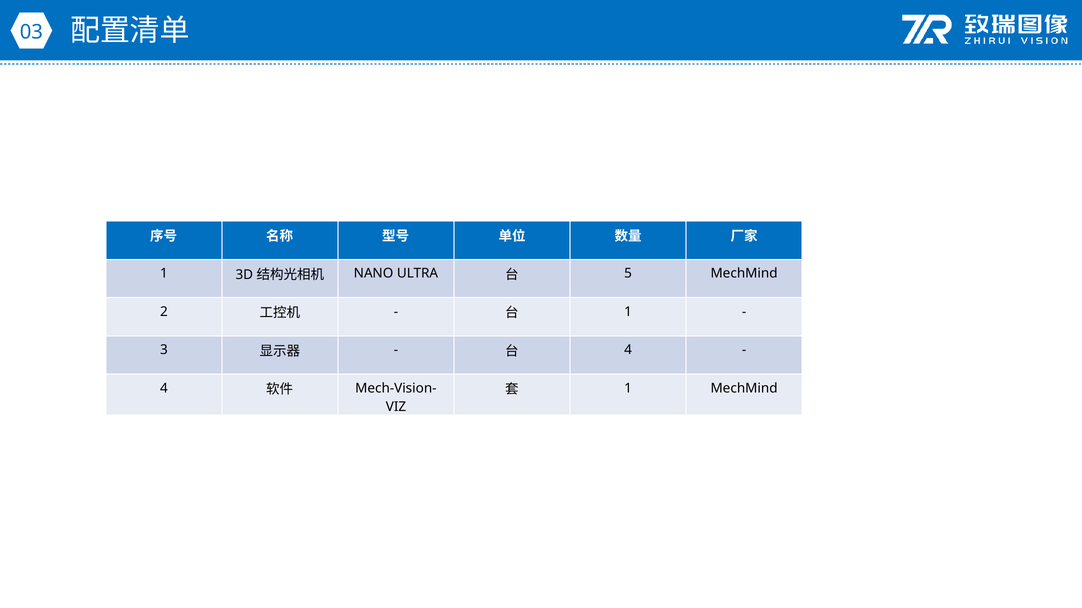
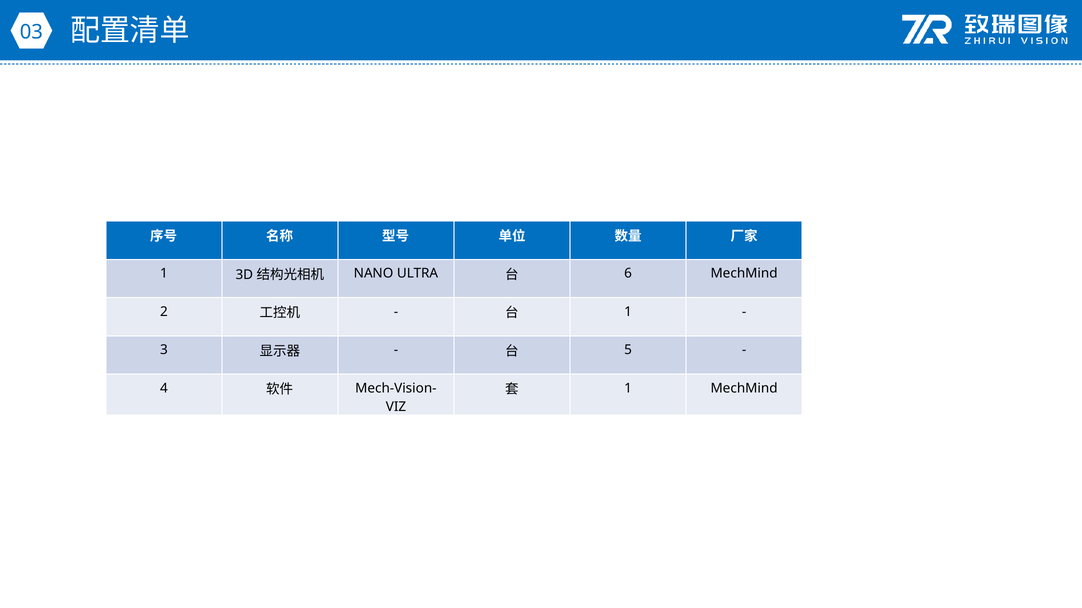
5: 5 -> 6
4 at (628, 350): 4 -> 5
